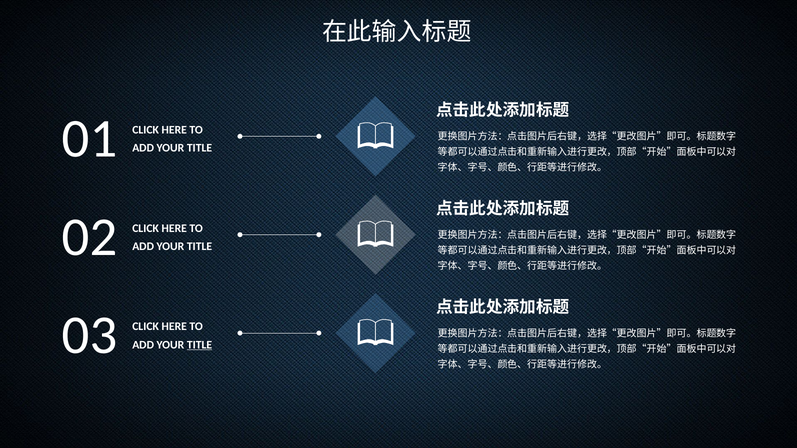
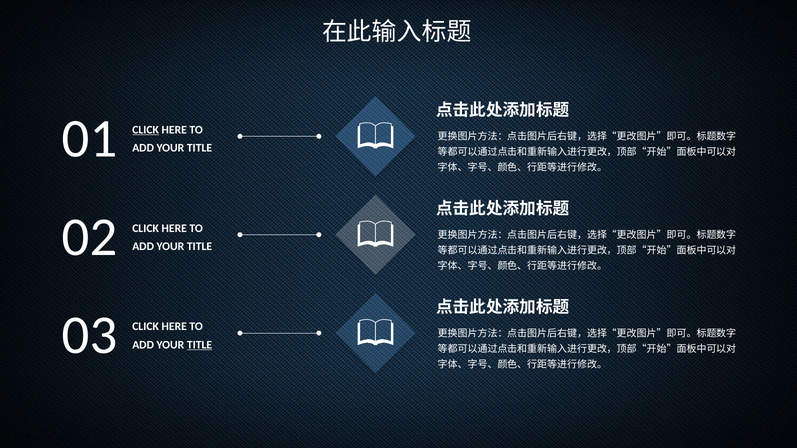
CLICK at (146, 130) underline: none -> present
